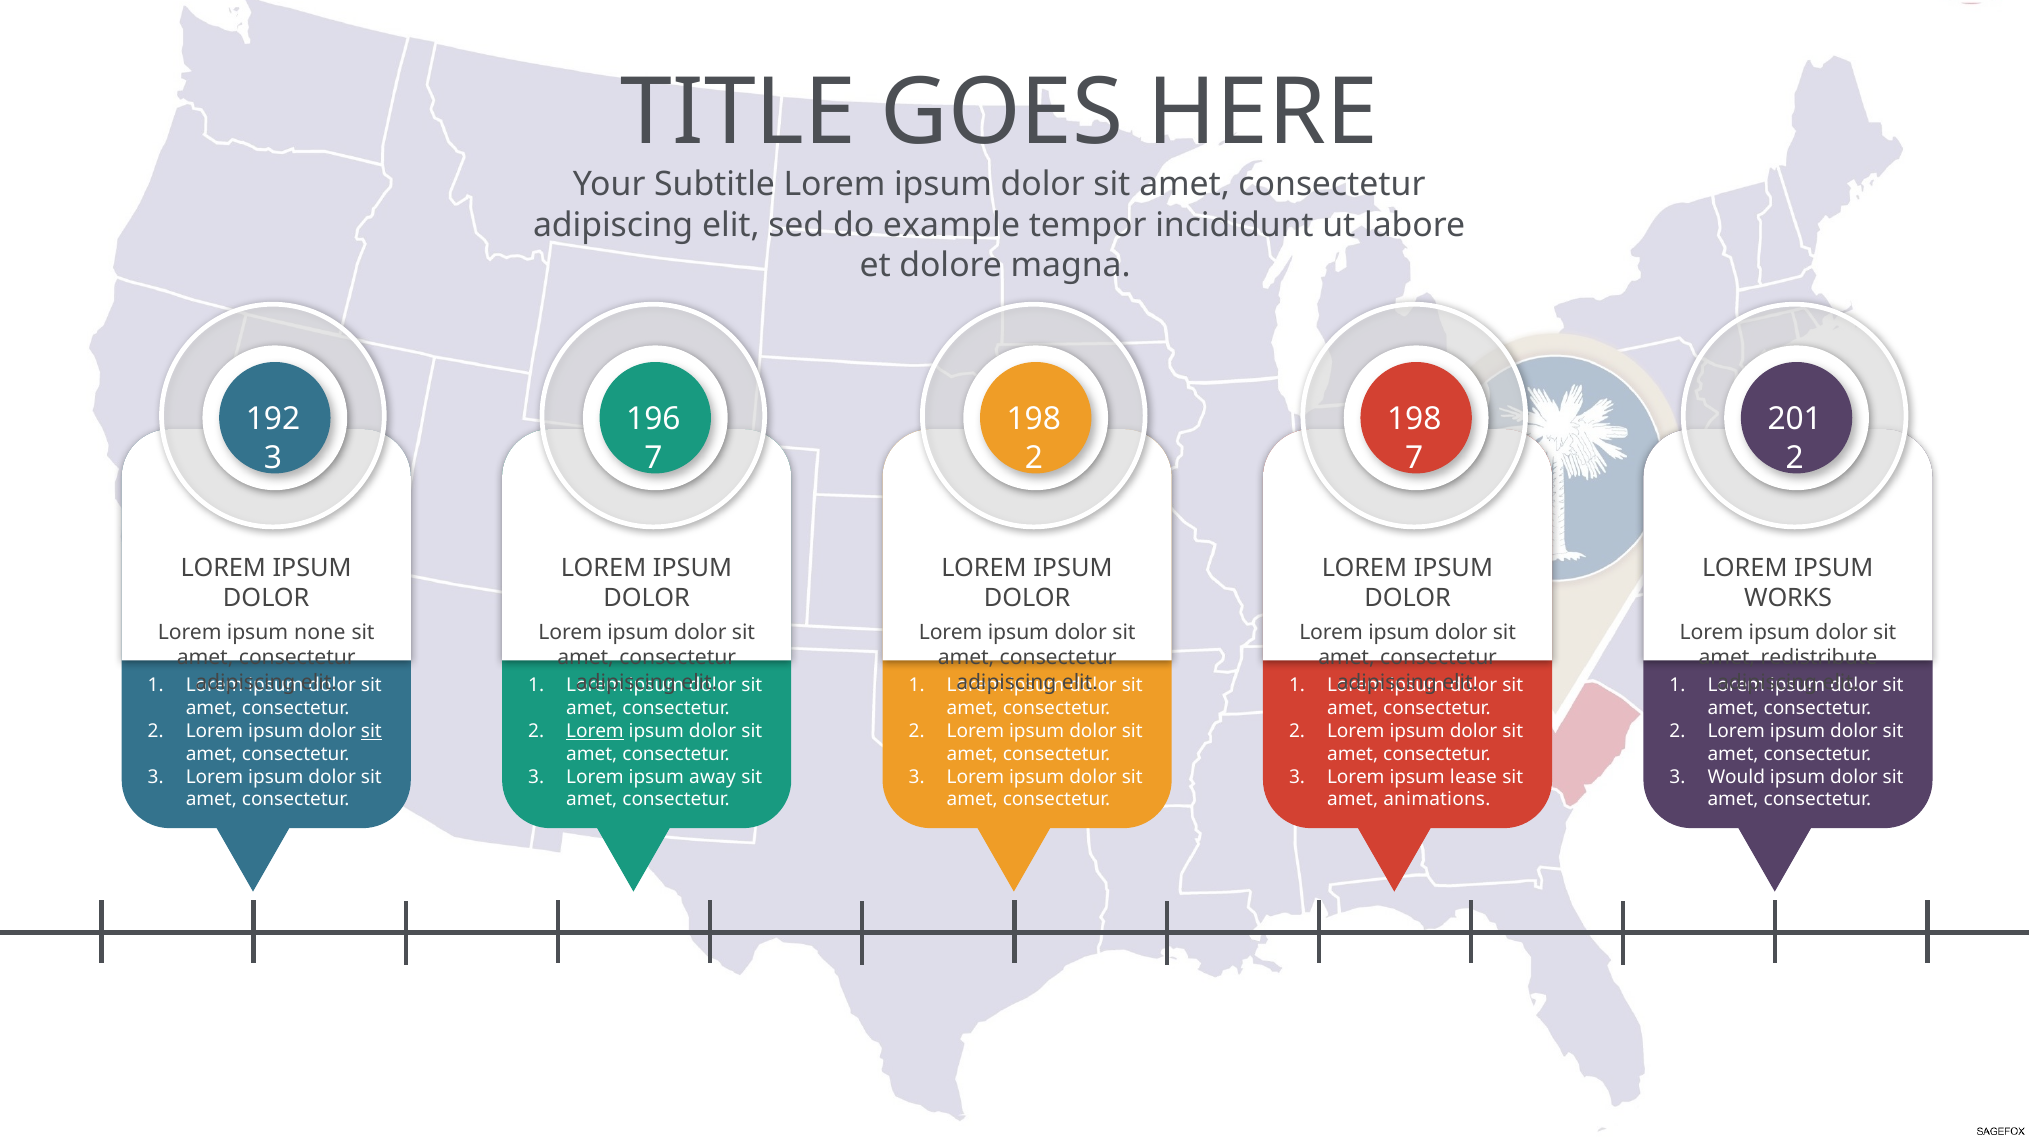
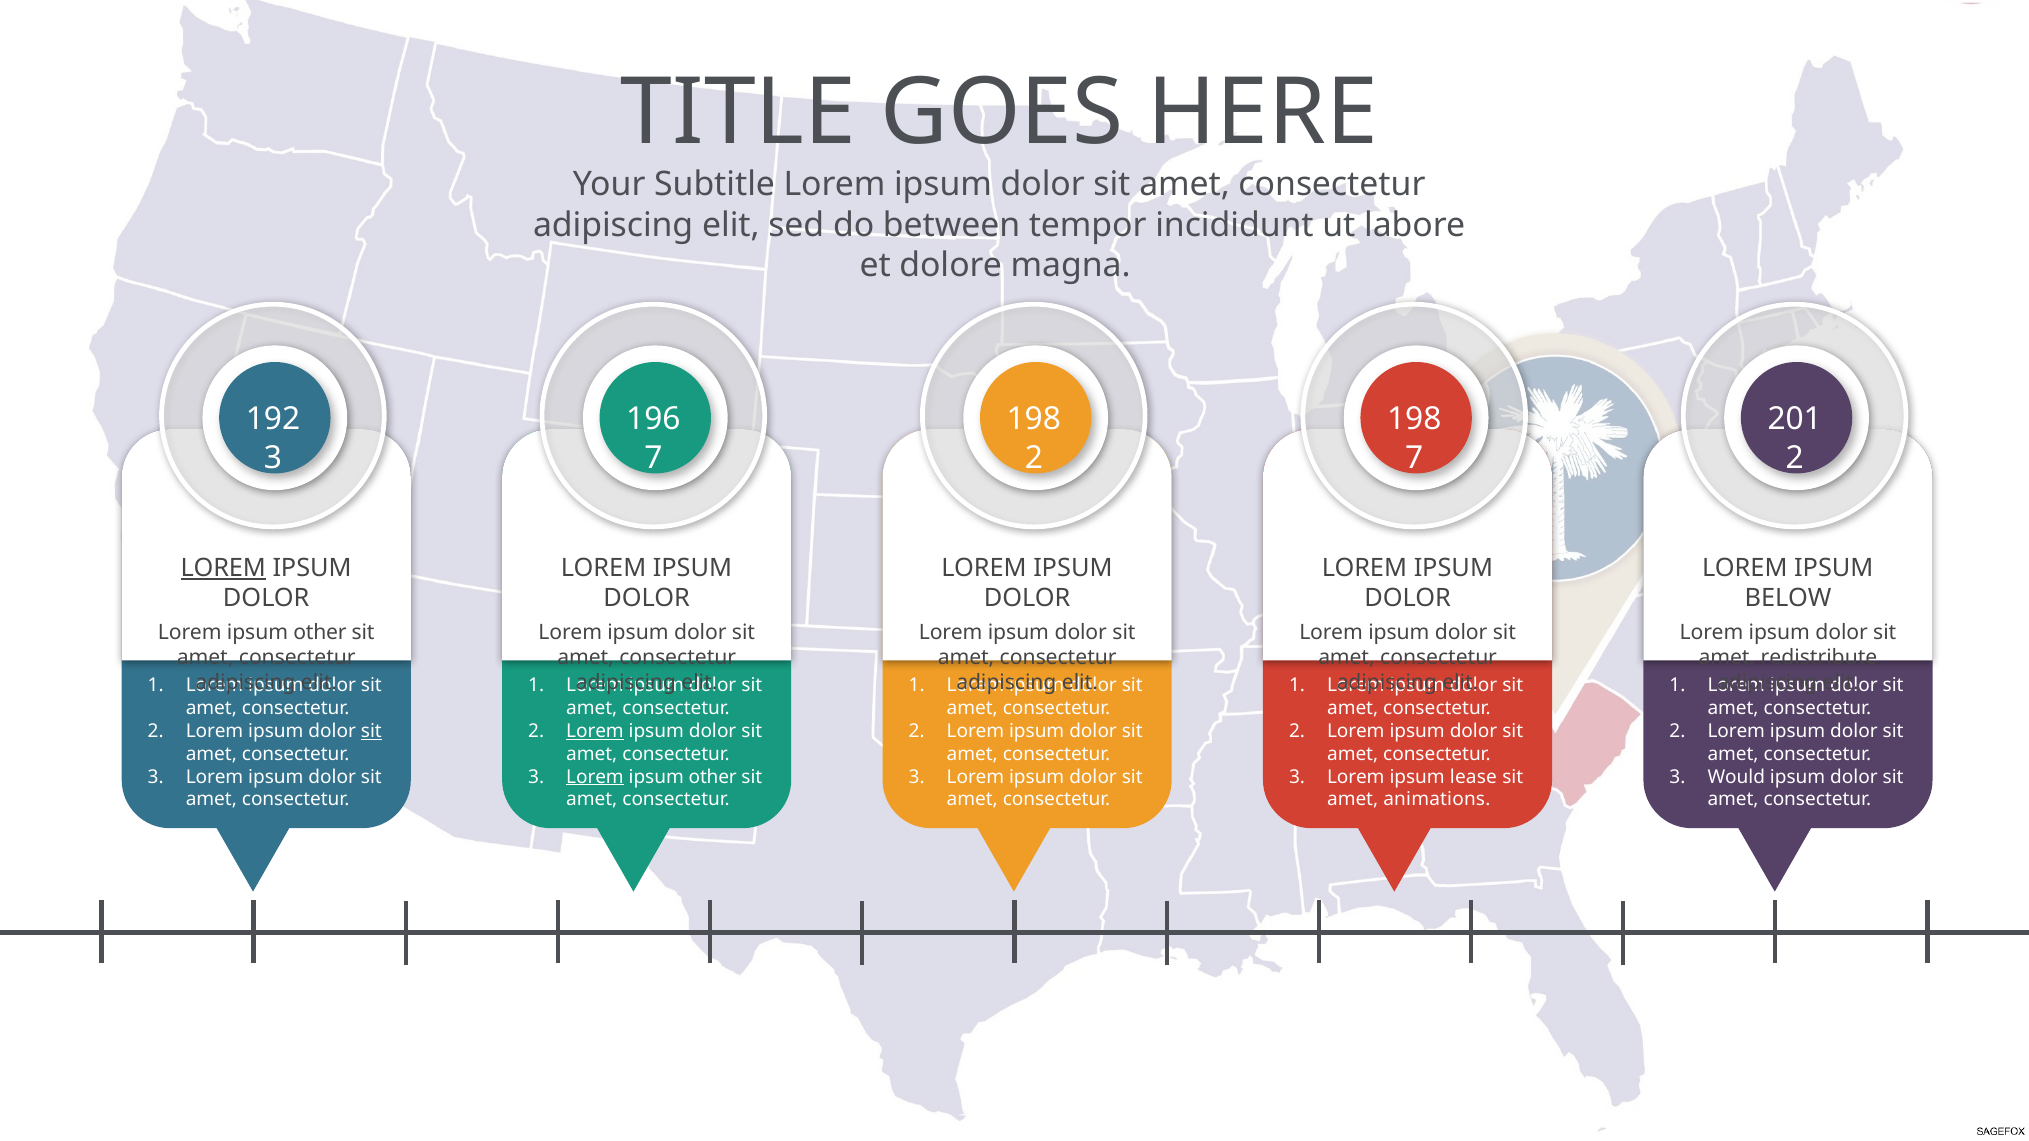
example: example -> between
LOREM at (223, 568) underline: none -> present
WORKS: WORKS -> BELOW
none at (320, 632): none -> other
Lorem at (595, 777) underline: none -> present
away at (713, 777): away -> other
